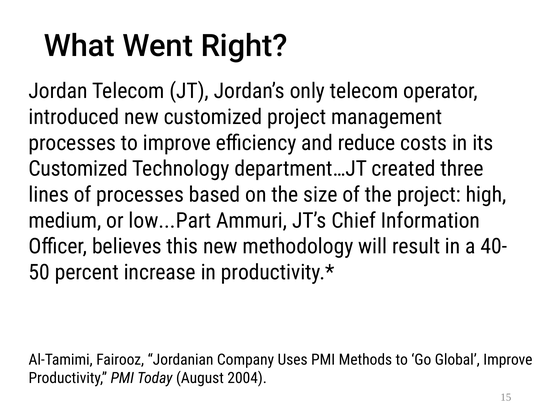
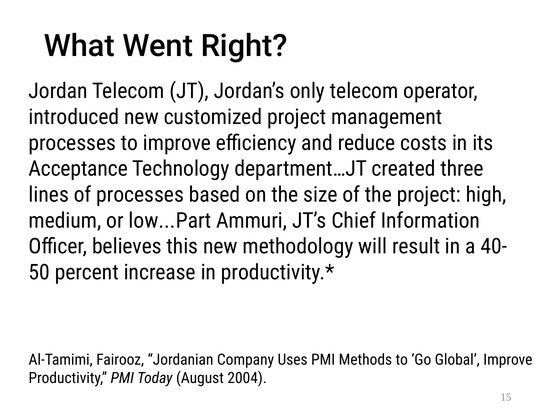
Customized at (78, 169): Customized -> Acceptance
